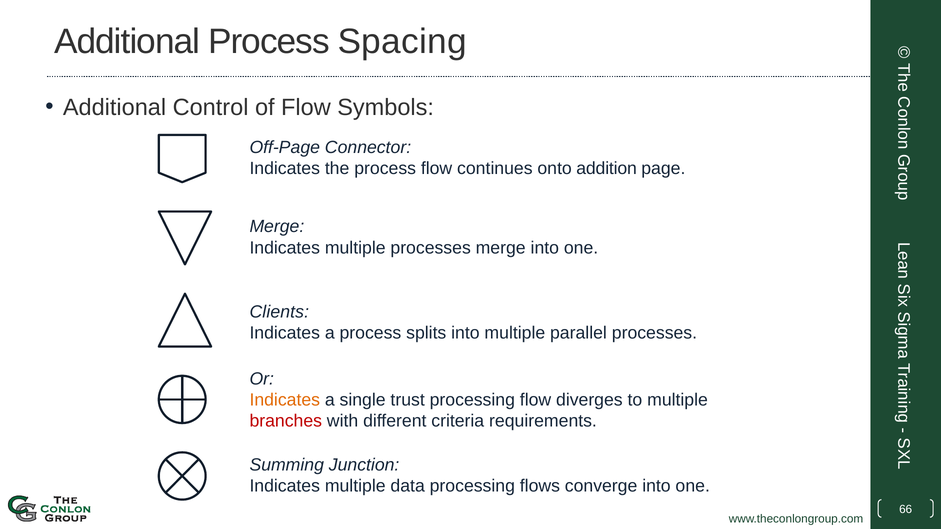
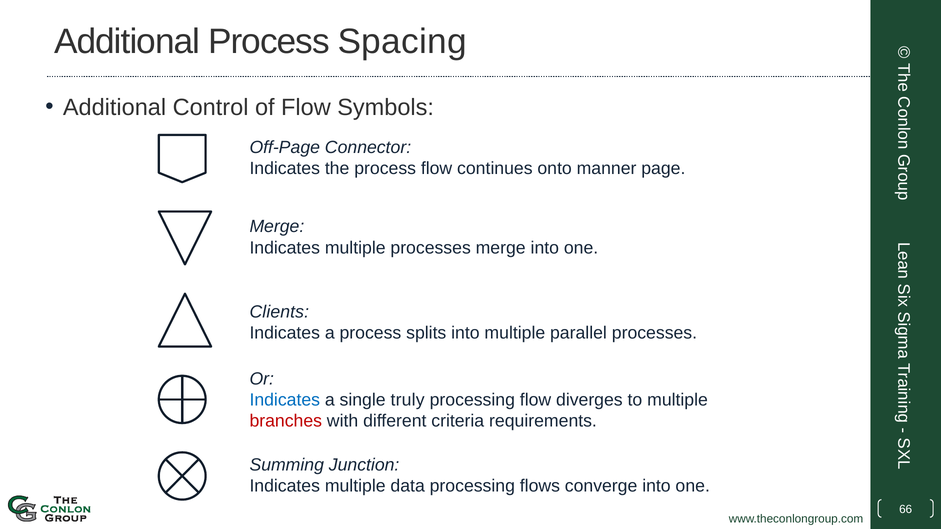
addition: addition -> manner
Indicates at (285, 400) colour: orange -> blue
trust: trust -> truly
